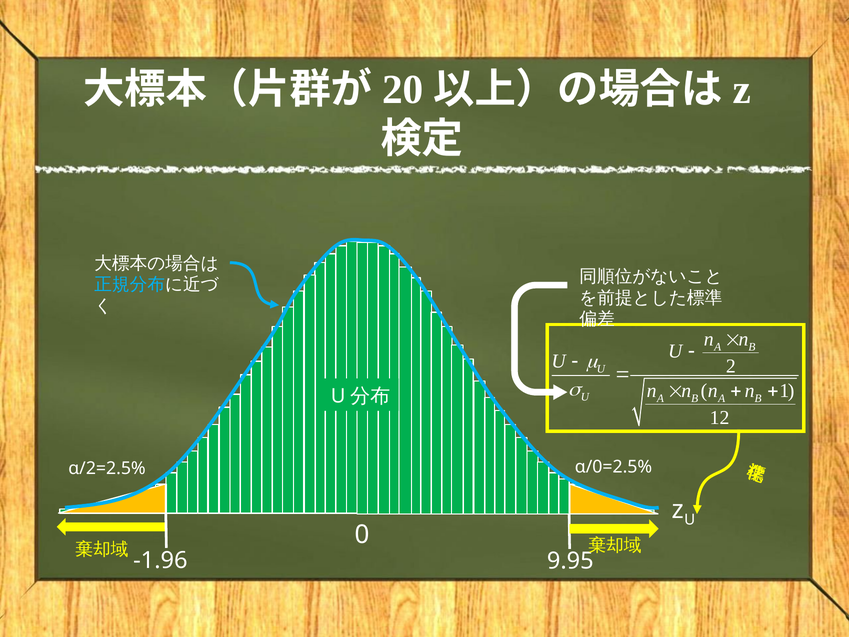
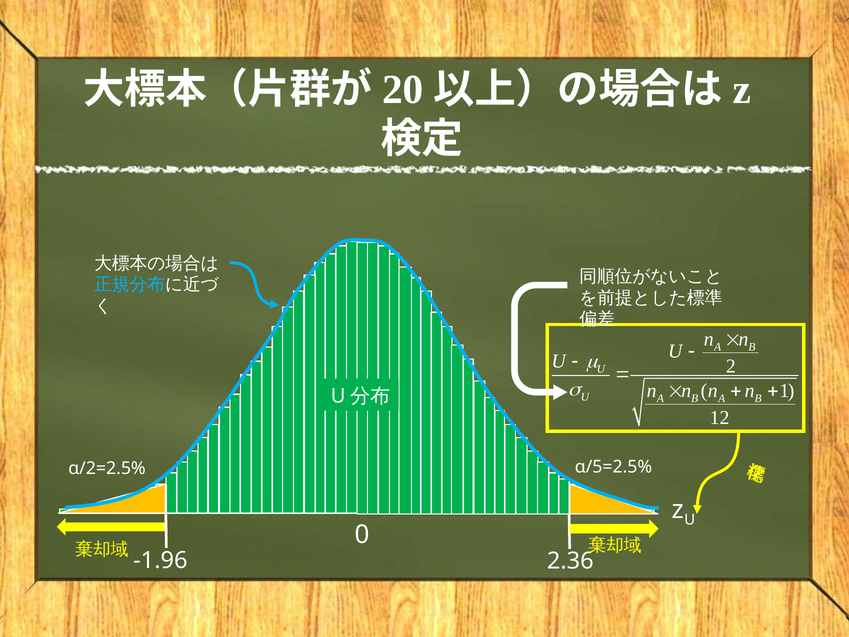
α/0=2.5%: α/0=2.5% -> α/5=2.5%
9.95: 9.95 -> 2.36
